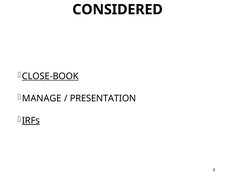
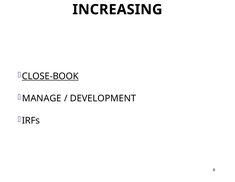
CONSIDERED: CONSIDERED -> INCREASING
PRESENTATION: PRESENTATION -> DEVELOPMENT
IRFs underline: present -> none
